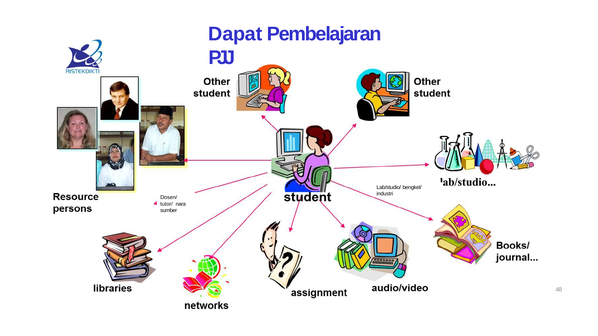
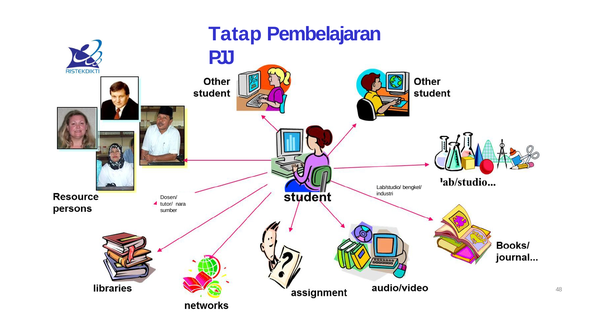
Dapat: Dapat -> Tatap
